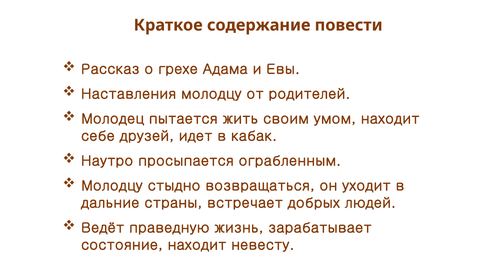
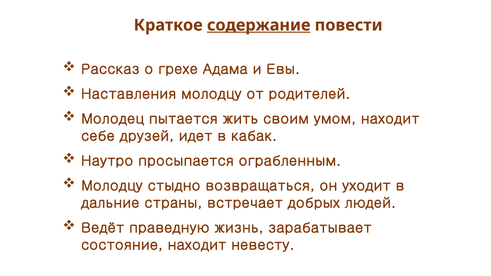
содержание underline: none -> present
